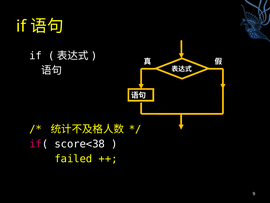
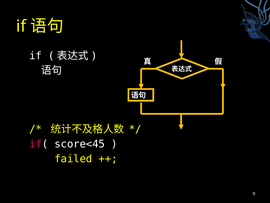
score<38: score<38 -> score<45
